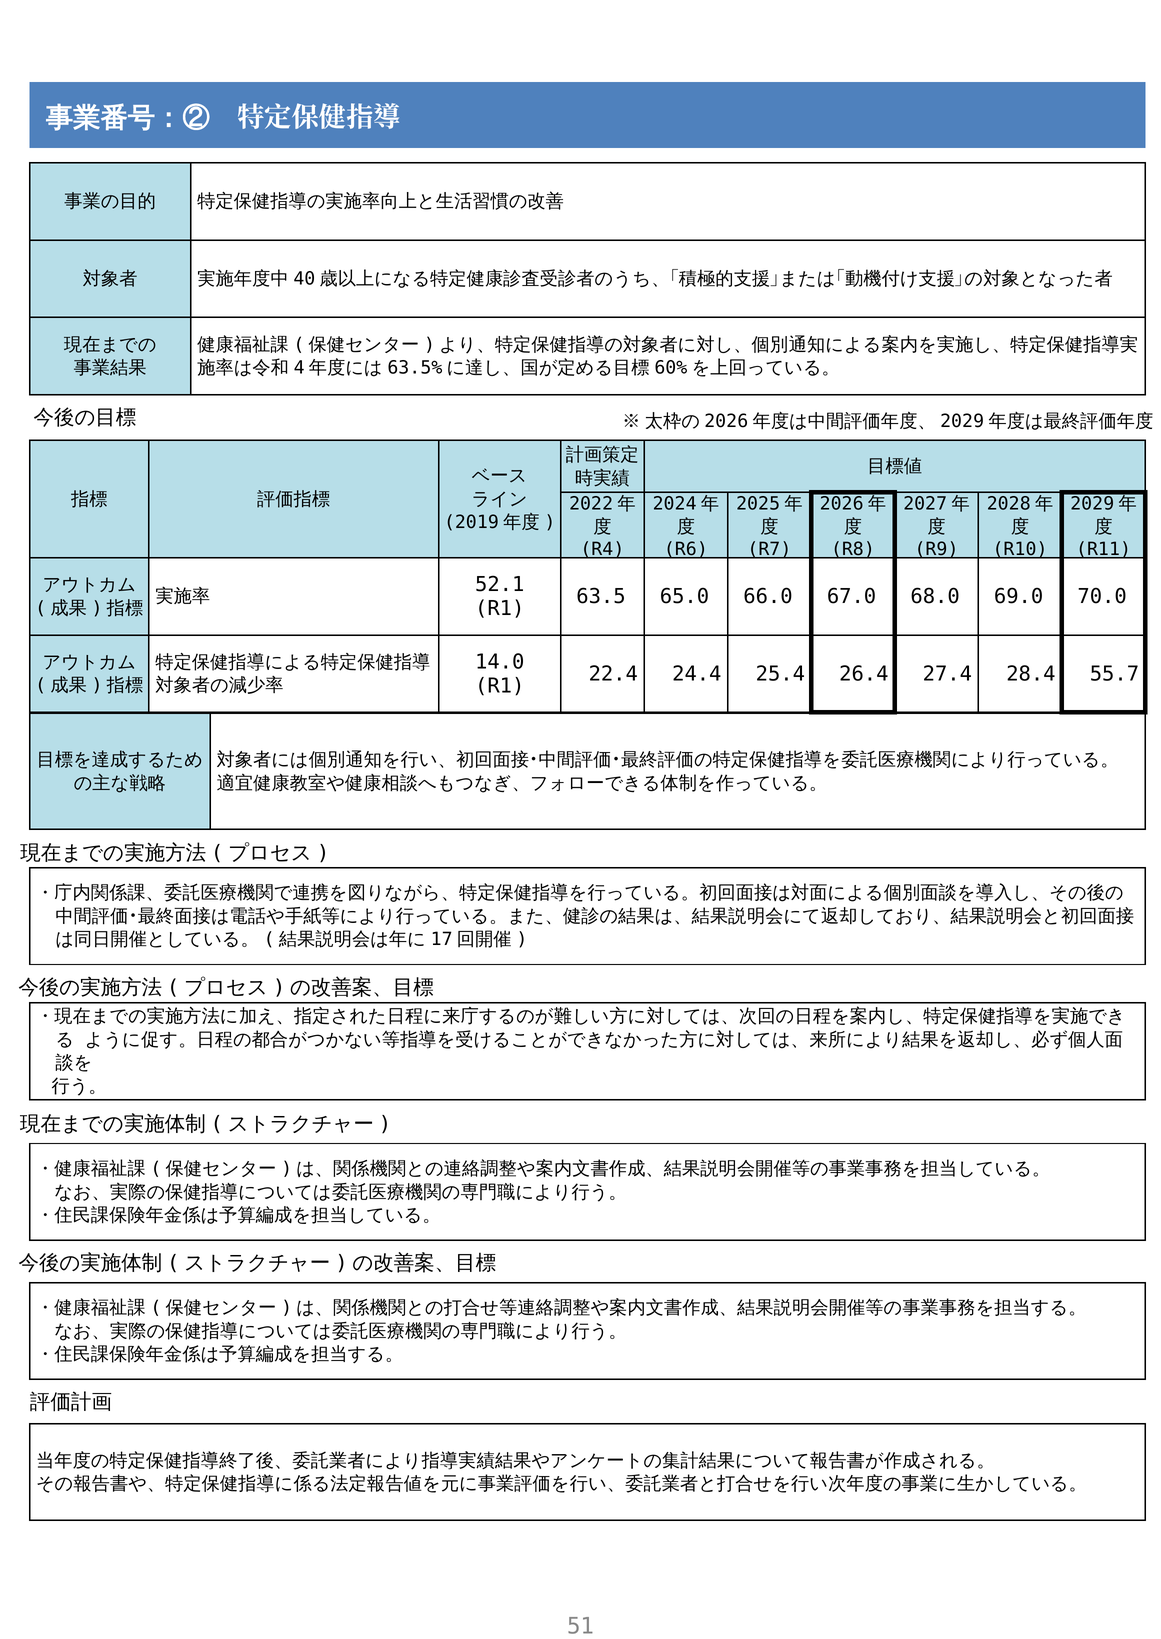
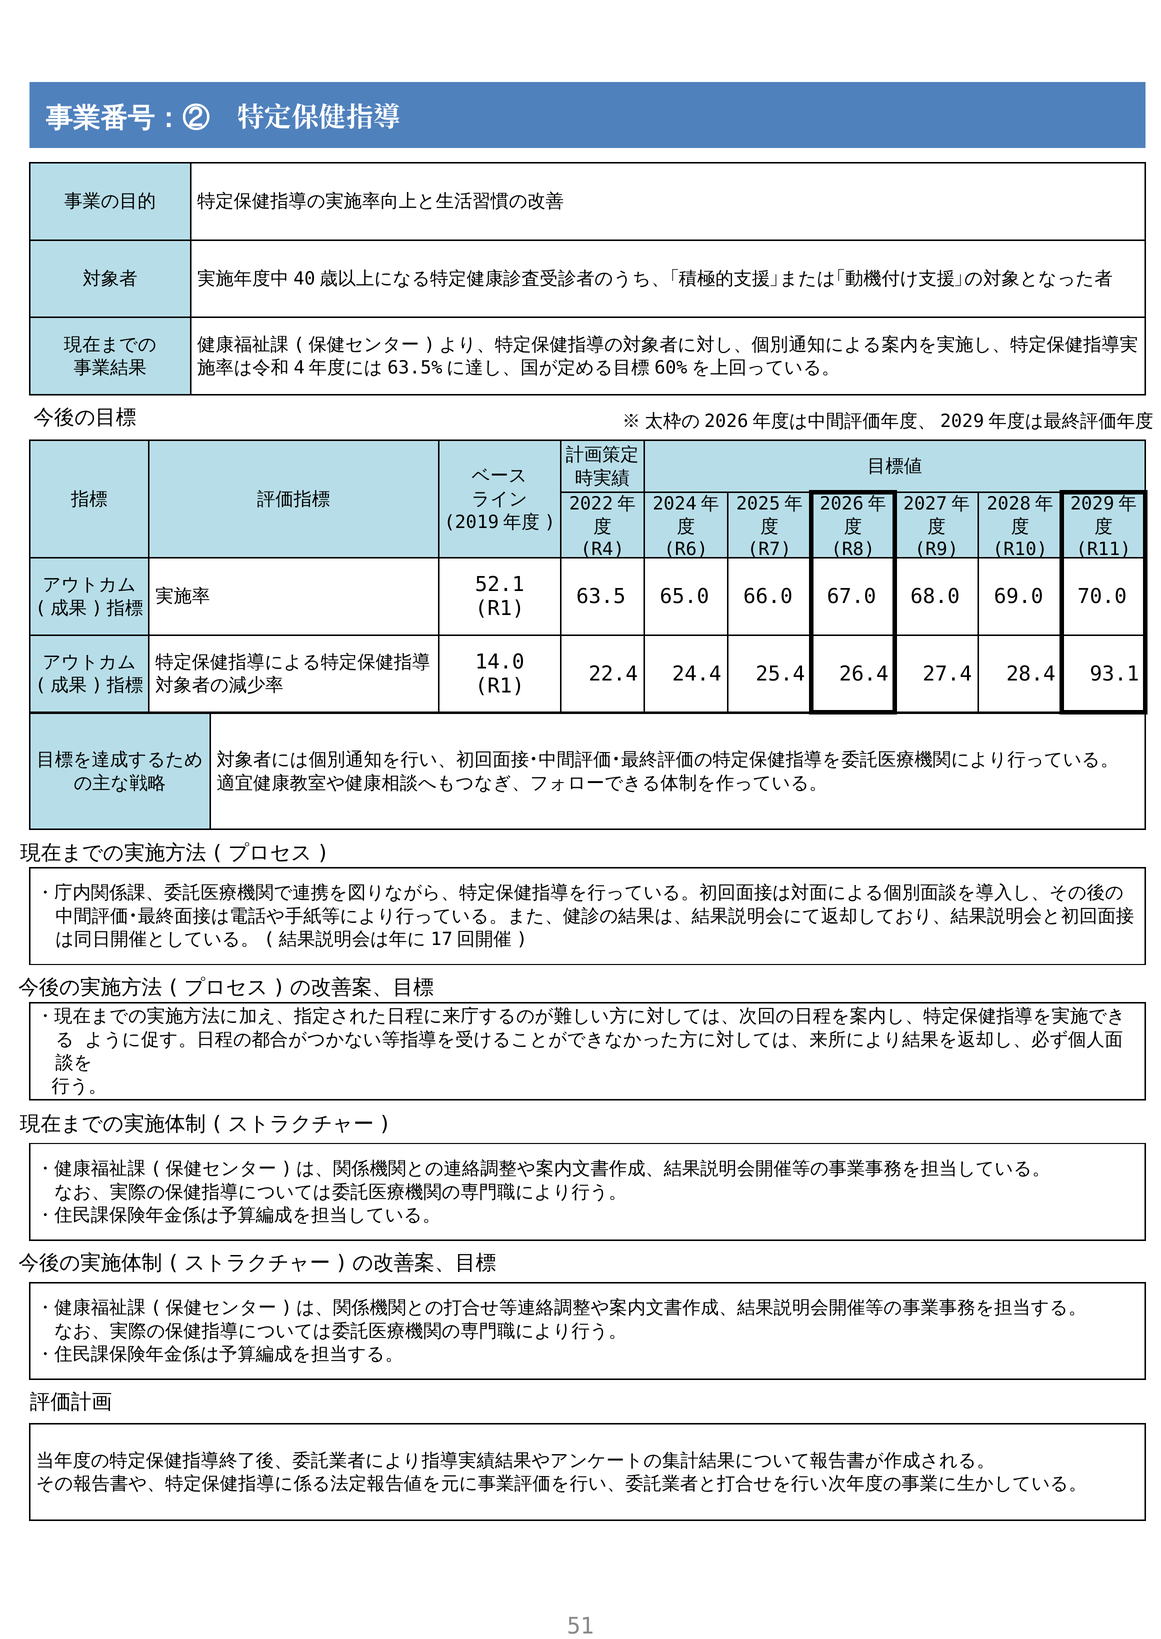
55.7: 55.7 -> 93.1
